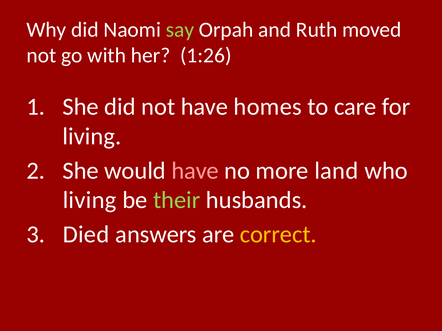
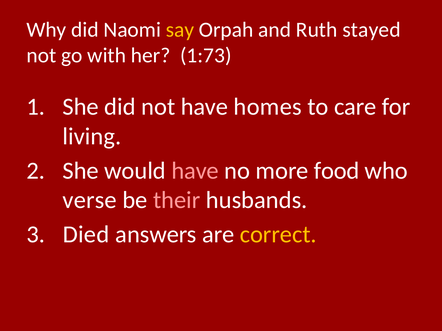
say colour: light green -> yellow
moved: moved -> stayed
1:26: 1:26 -> 1:73
land: land -> food
living at (90, 200): living -> verse
their colour: light green -> pink
